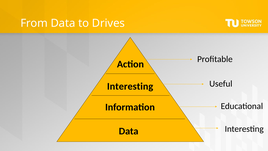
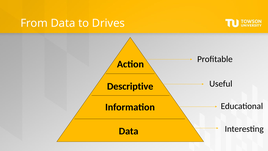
Interesting at (130, 86): Interesting -> Descriptive
